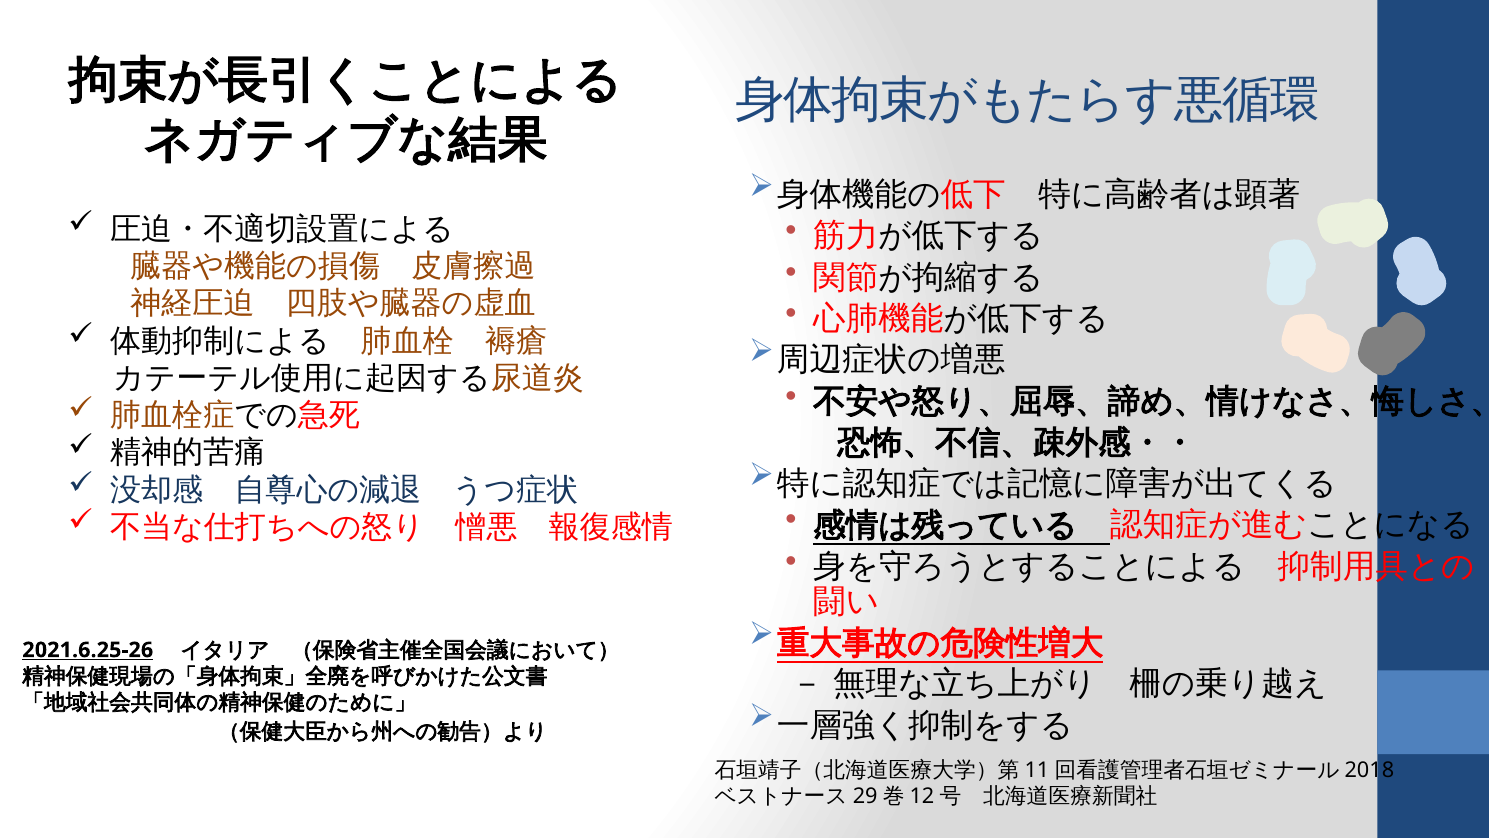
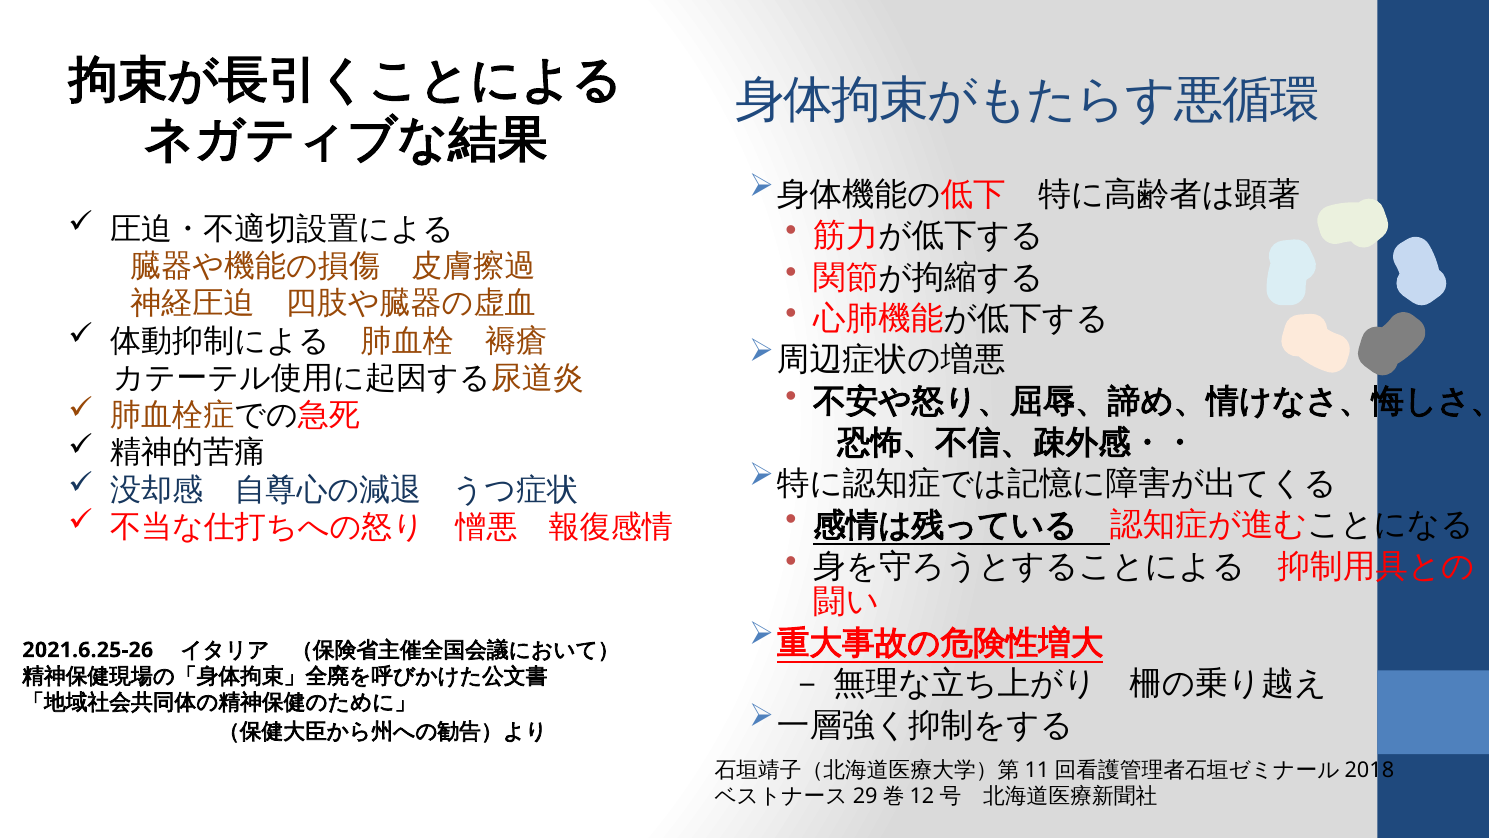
2021.6.25-26 underline: present -> none
